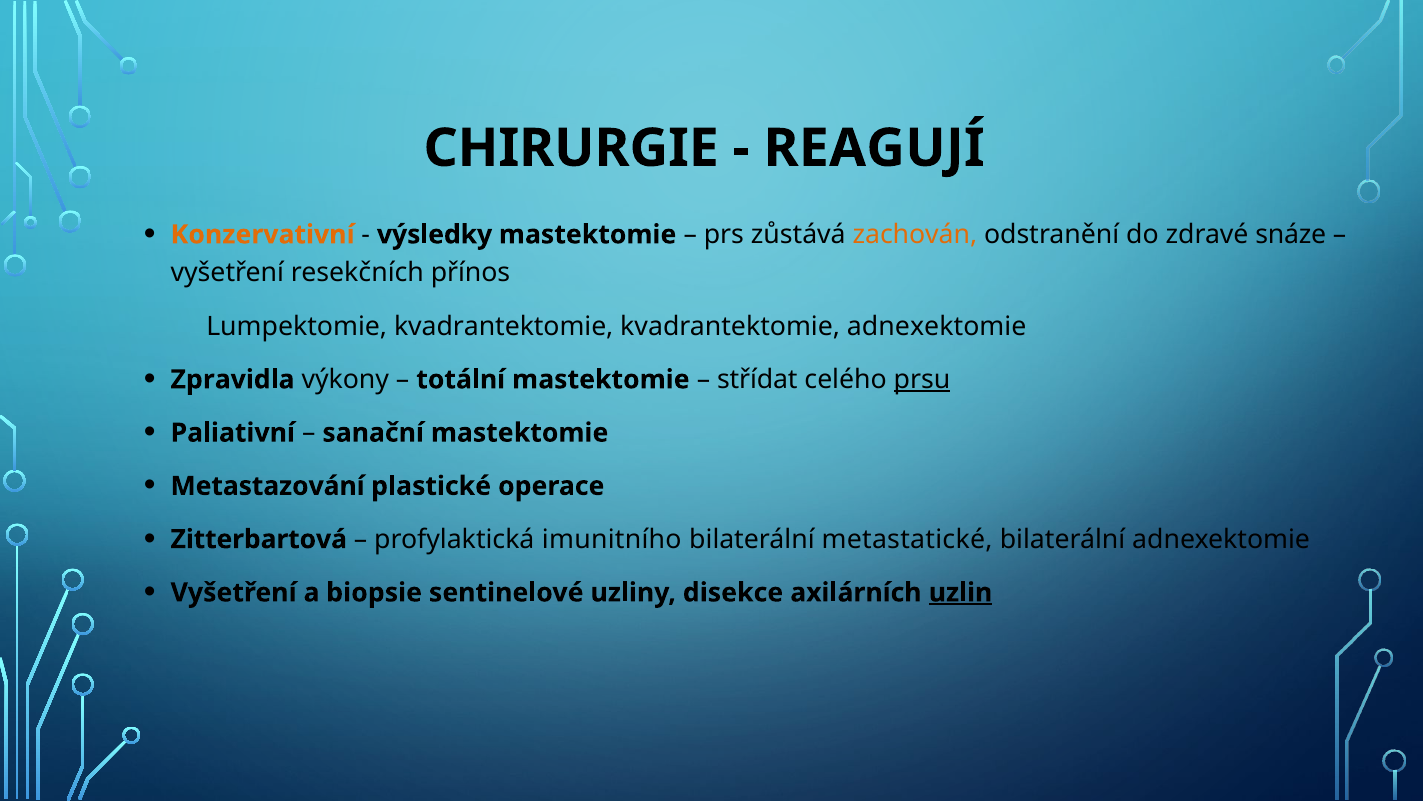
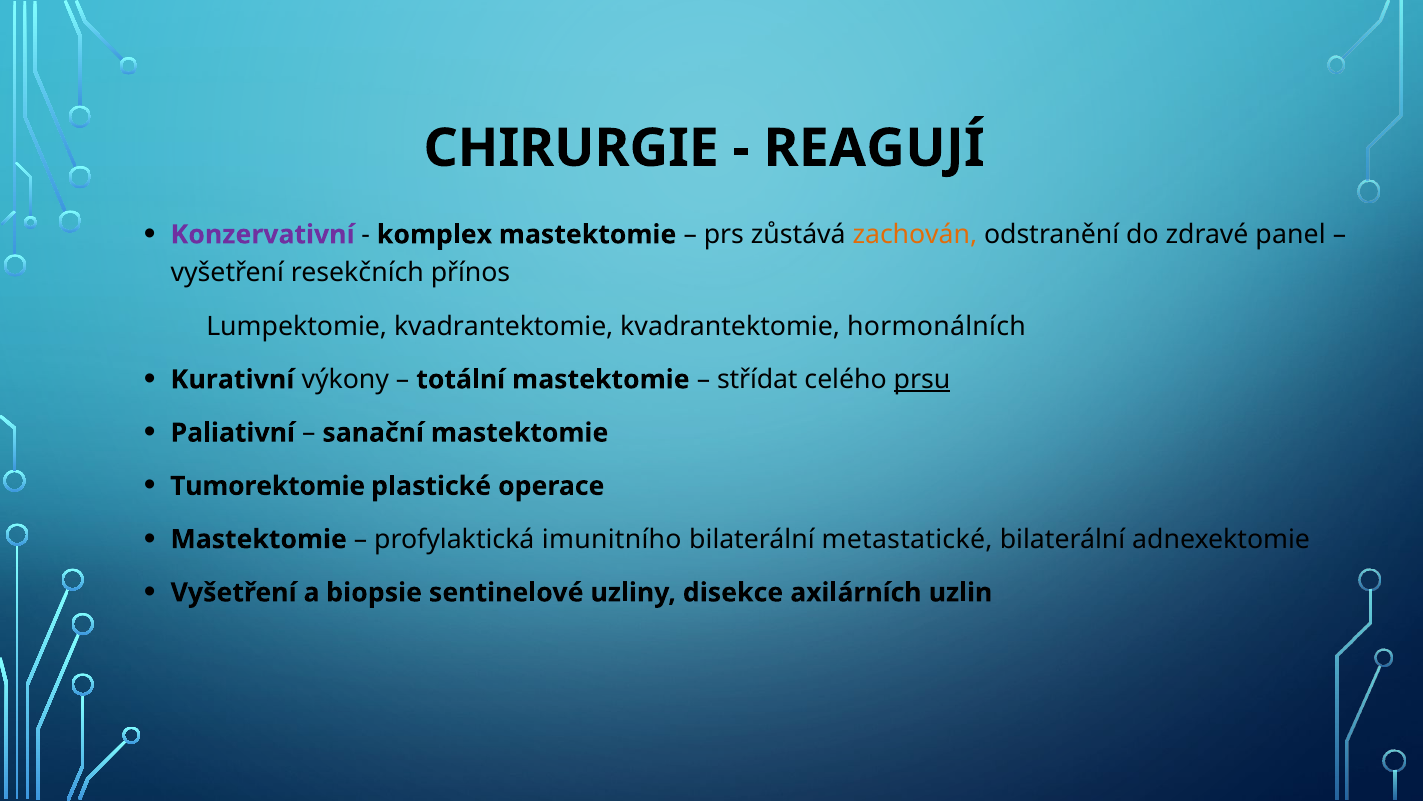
Konzervativní colour: orange -> purple
výsledky: výsledky -> komplex
snáze: snáze -> panel
kvadrantektomie adnexektomie: adnexektomie -> hormonálních
Zpravidla: Zpravidla -> Kurativní
Metastazování: Metastazování -> Tumorektomie
Zitterbartová at (259, 539): Zitterbartová -> Mastektomie
uzlin underline: present -> none
